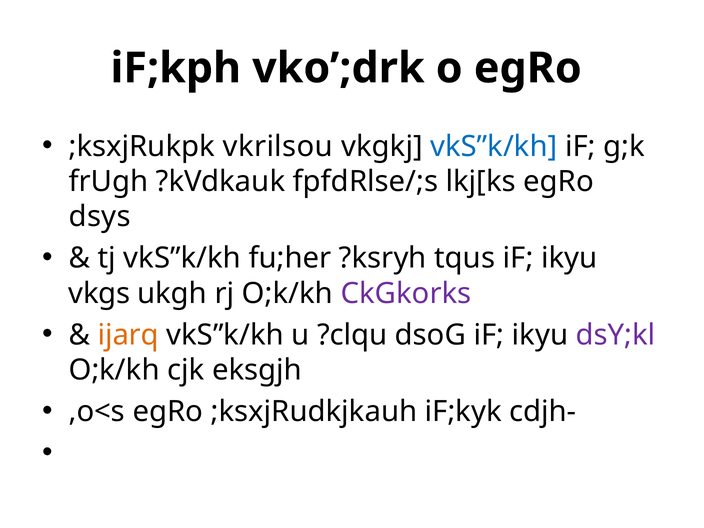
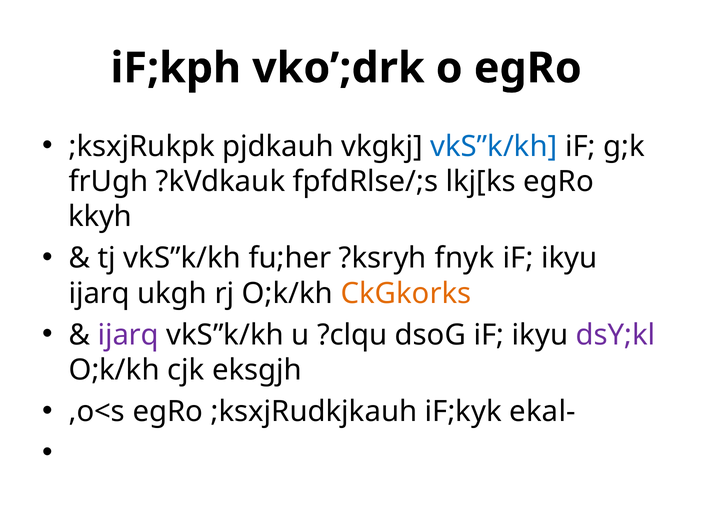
vkrilsou: vkrilsou -> pjdkauh
dsys: dsys -> kkyh
tqus: tqus -> fnyk
vkgs at (99, 293): vkgs -> ijarq
CkGkorks colour: purple -> orange
ijarq at (128, 335) colour: orange -> purple
cdjh-: cdjh- -> ekal-
